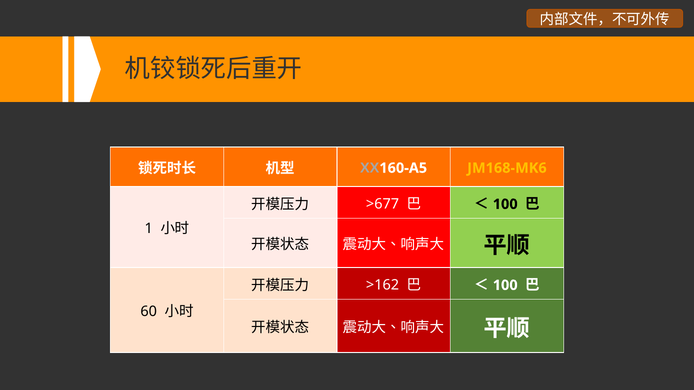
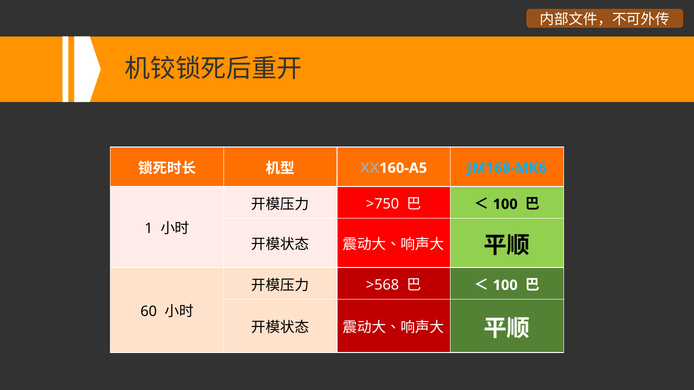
JM168-MK6 colour: yellow -> light blue
>677: >677 -> >750
>162: >162 -> >568
